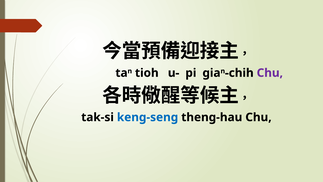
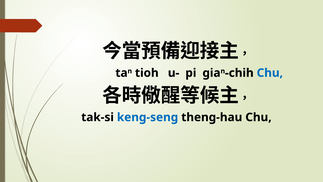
Chu at (270, 73) colour: purple -> blue
